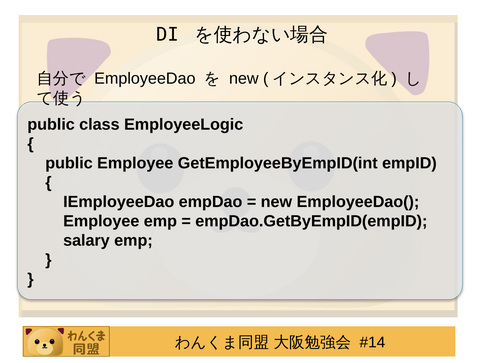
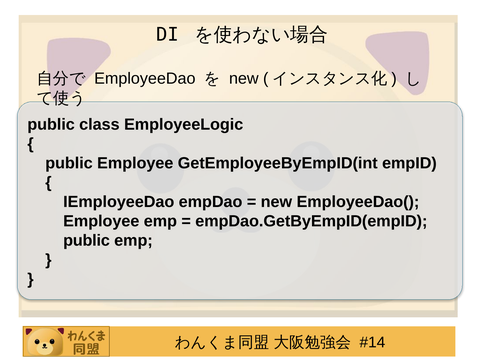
salary at (86, 241): salary -> public
